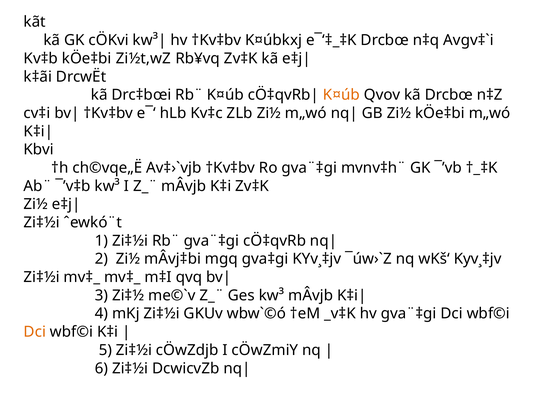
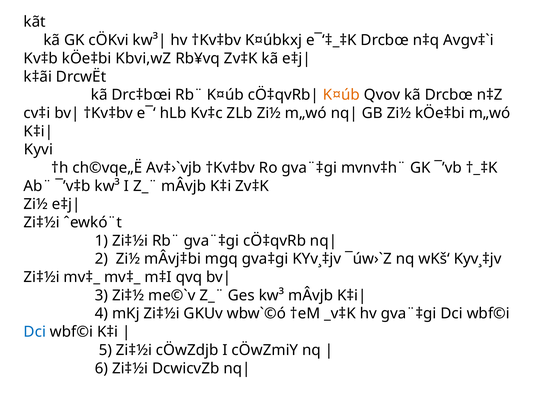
Zi½t‚wZ: Zi½t‚wZ -> Kbvi‚wZ
Kbvi: Kbvi -> Kyvi
Dci at (35, 332) colour: orange -> blue
